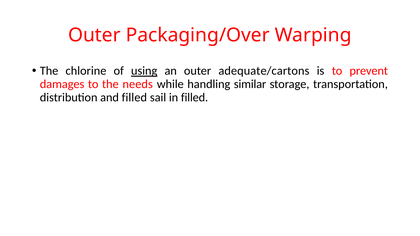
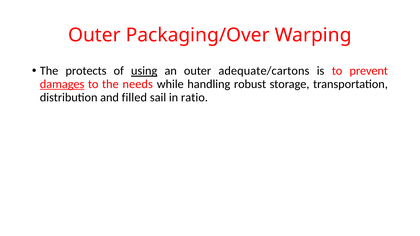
chlorine: chlorine -> protects
damages underline: none -> present
similar: similar -> robust
in filled: filled -> ratio
